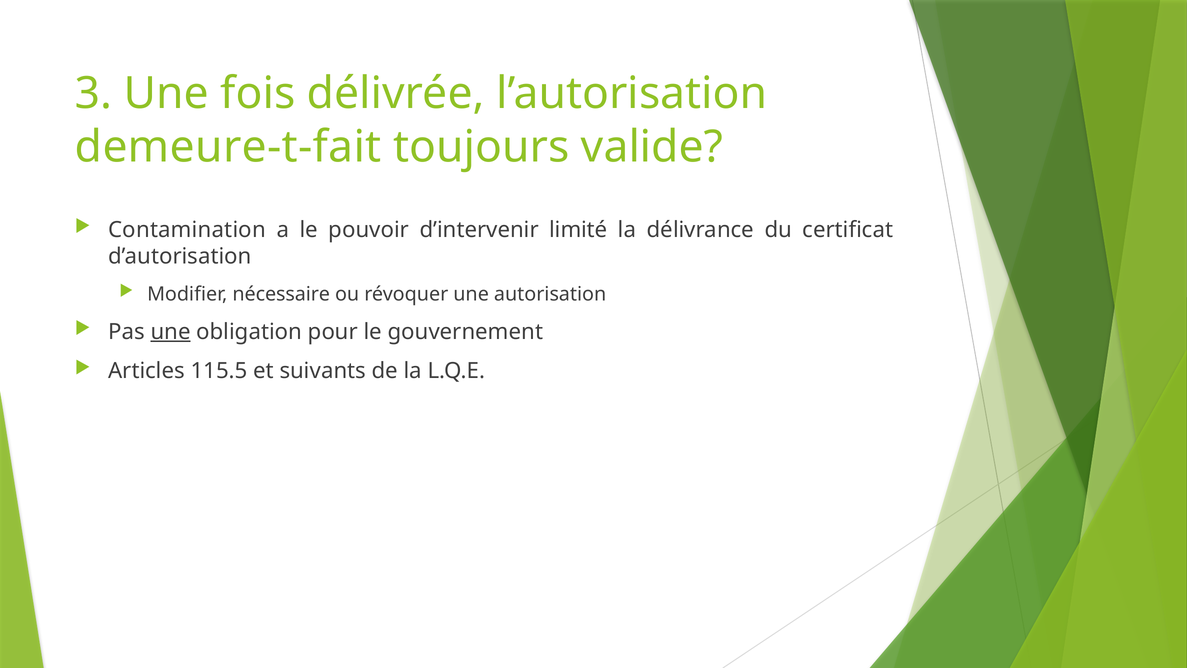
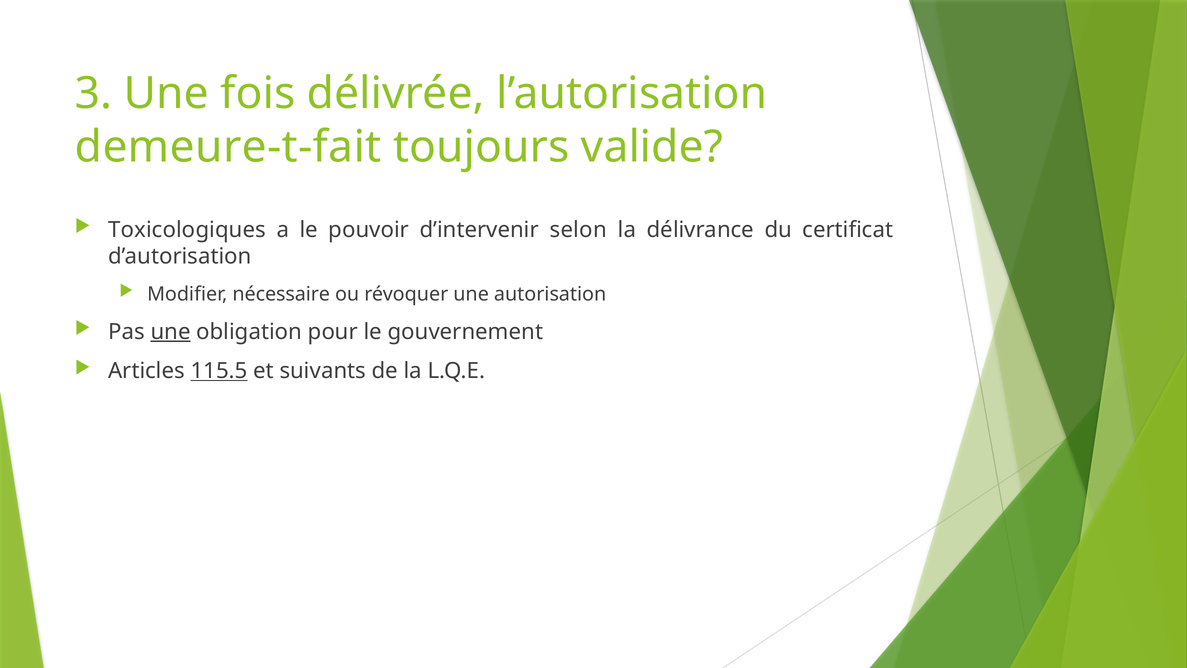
Contamination: Contamination -> Toxicologiques
limité: limité -> selon
115.5 underline: none -> present
